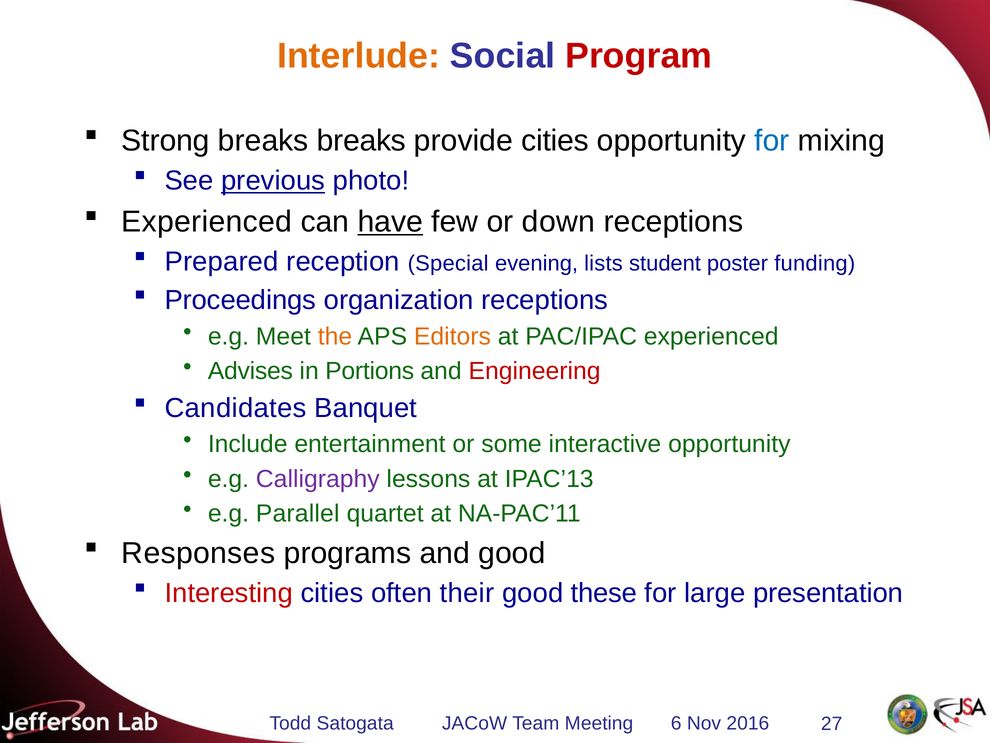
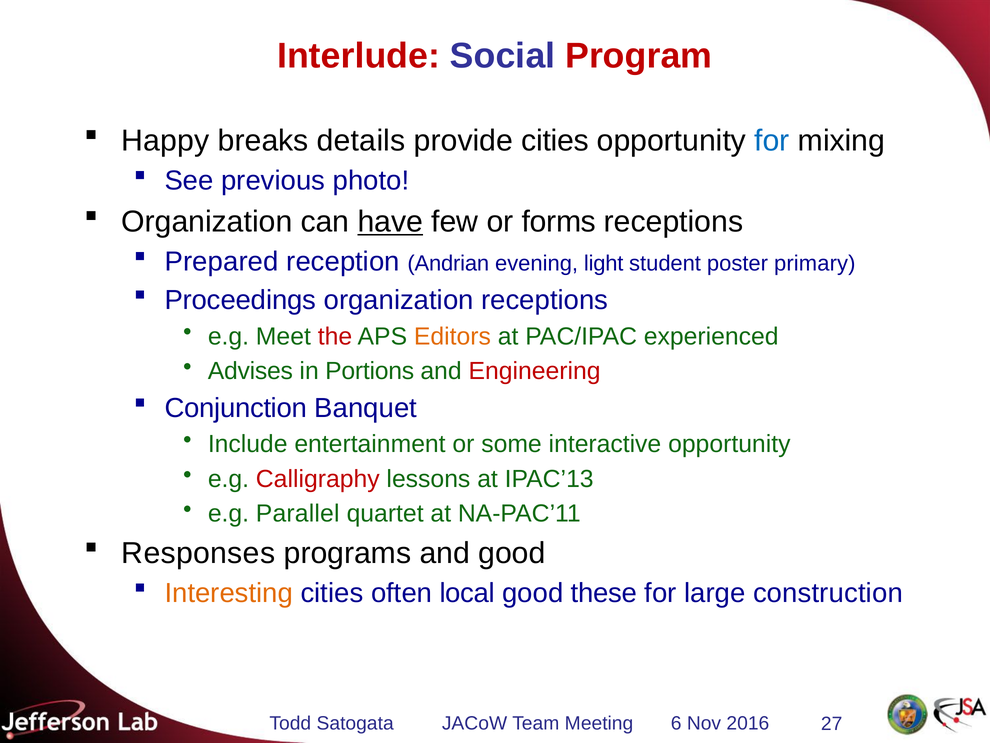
Interlude colour: orange -> red
Strong: Strong -> Happy
breaks breaks: breaks -> details
previous underline: present -> none
Experienced at (207, 222): Experienced -> Organization
down: down -> forms
Special: Special -> Andrian
lists: lists -> light
funding: funding -> primary
the colour: orange -> red
Candidates: Candidates -> Conjunction
Calligraphy colour: purple -> red
Interesting colour: red -> orange
their: their -> local
presentation: presentation -> construction
